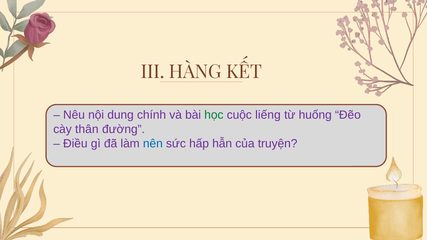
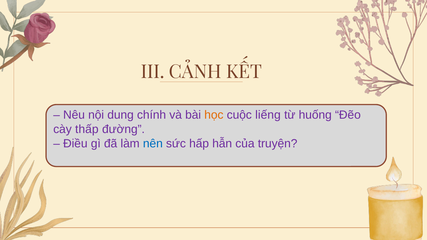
HÀNG: HÀNG -> CẢNH
học colour: green -> orange
thân: thân -> thấp
